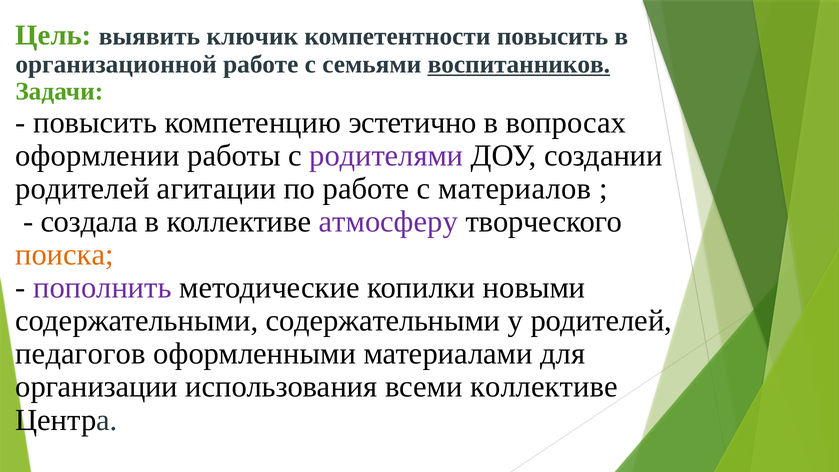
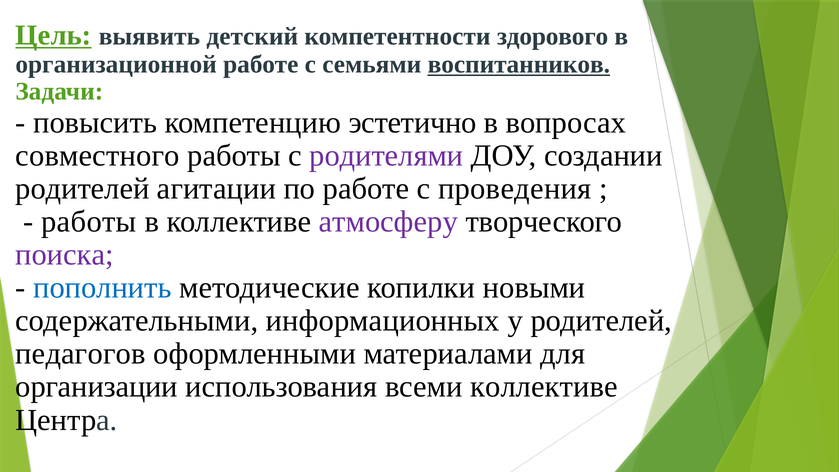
Цель underline: none -> present
ключик: ключик -> детский
компетентности повысить: повысить -> здорового
оформлении: оформлении -> совместного
материалов: материалов -> проведения
создала at (89, 222): создала -> работы
поиска colour: orange -> purple
пополнить colour: purple -> blue
содержательными содержательными: содержательными -> информационных
